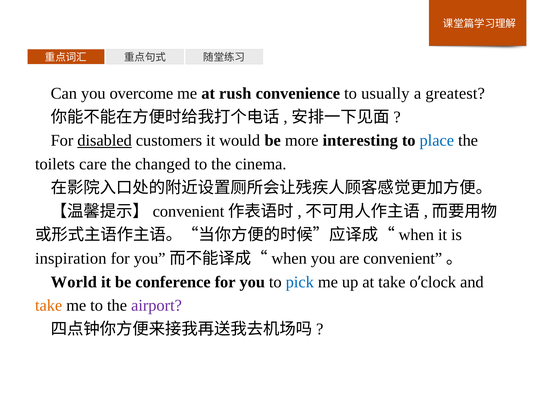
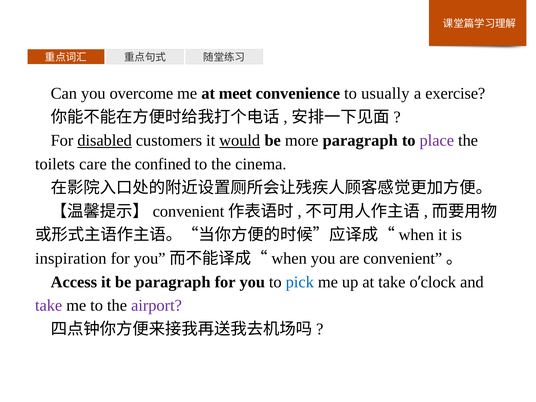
rush: rush -> meet
greatest: greatest -> exercise
would underline: none -> present
more interesting: interesting -> paragraph
place colour: blue -> purple
changed: changed -> confined
World: World -> Access
be conference: conference -> paragraph
take at (49, 306) colour: orange -> purple
